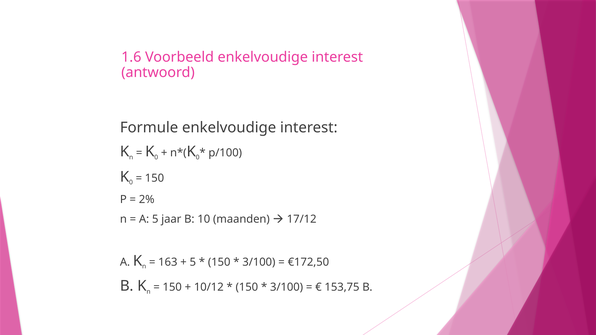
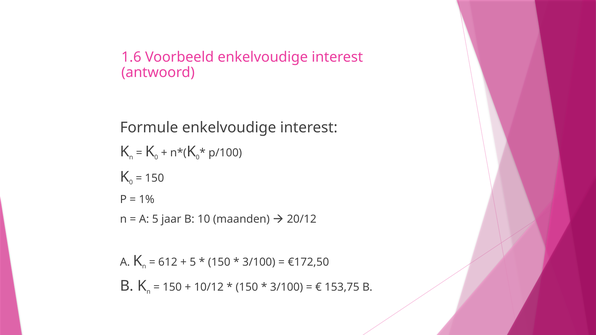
2%: 2% -> 1%
17/12: 17/12 -> 20/12
163: 163 -> 612
